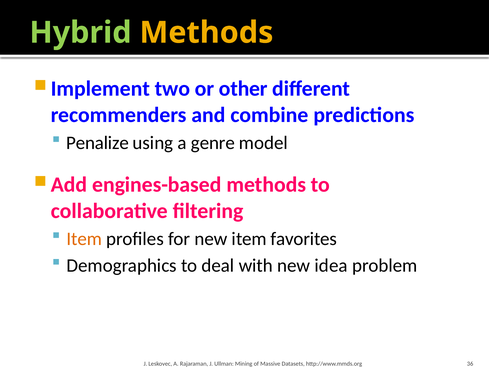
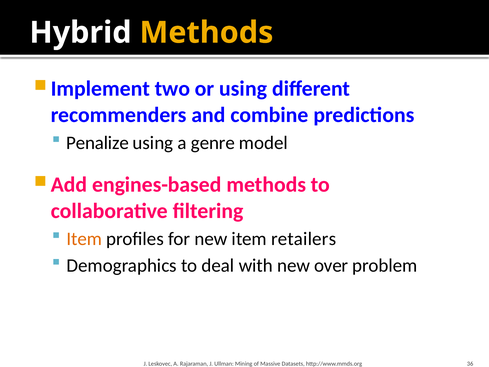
Hybrid colour: light green -> white
or other: other -> using
favorites: favorites -> retailers
idea: idea -> over
